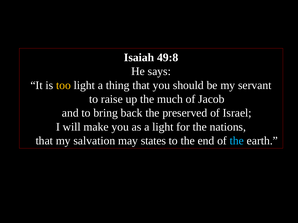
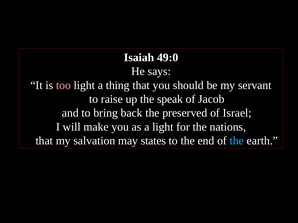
49:8: 49:8 -> 49:0
too colour: yellow -> pink
much: much -> speak
